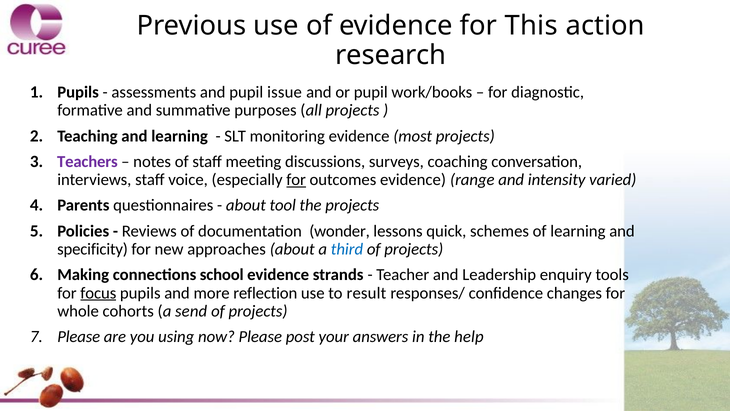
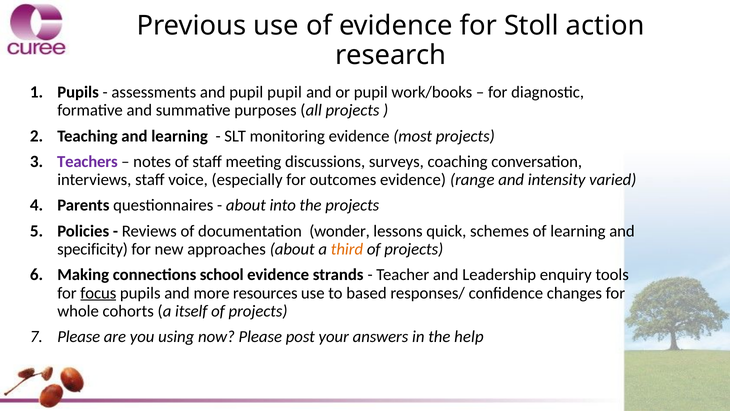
This: This -> Stoll
pupil issue: issue -> pupil
for at (296, 180) underline: present -> none
tool: tool -> into
third colour: blue -> orange
reflection: reflection -> resources
result: result -> based
send: send -> itself
